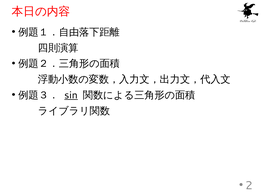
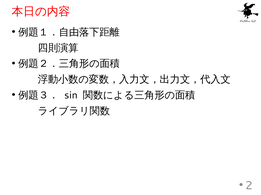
sin underline: present -> none
